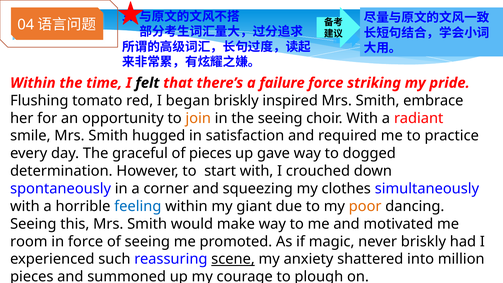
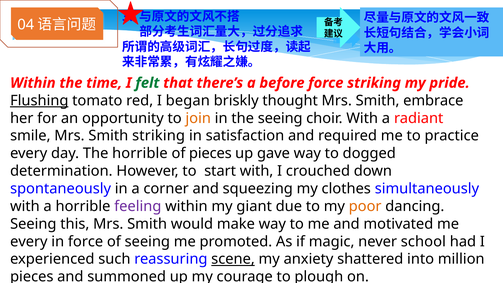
felt colour: black -> green
failure: failure -> before
Flushing underline: none -> present
inspired: inspired -> thought
Smith hugged: hugged -> striking
The graceful: graceful -> horrible
feeling colour: blue -> purple
room at (29, 241): room -> every
never briskly: briskly -> school
